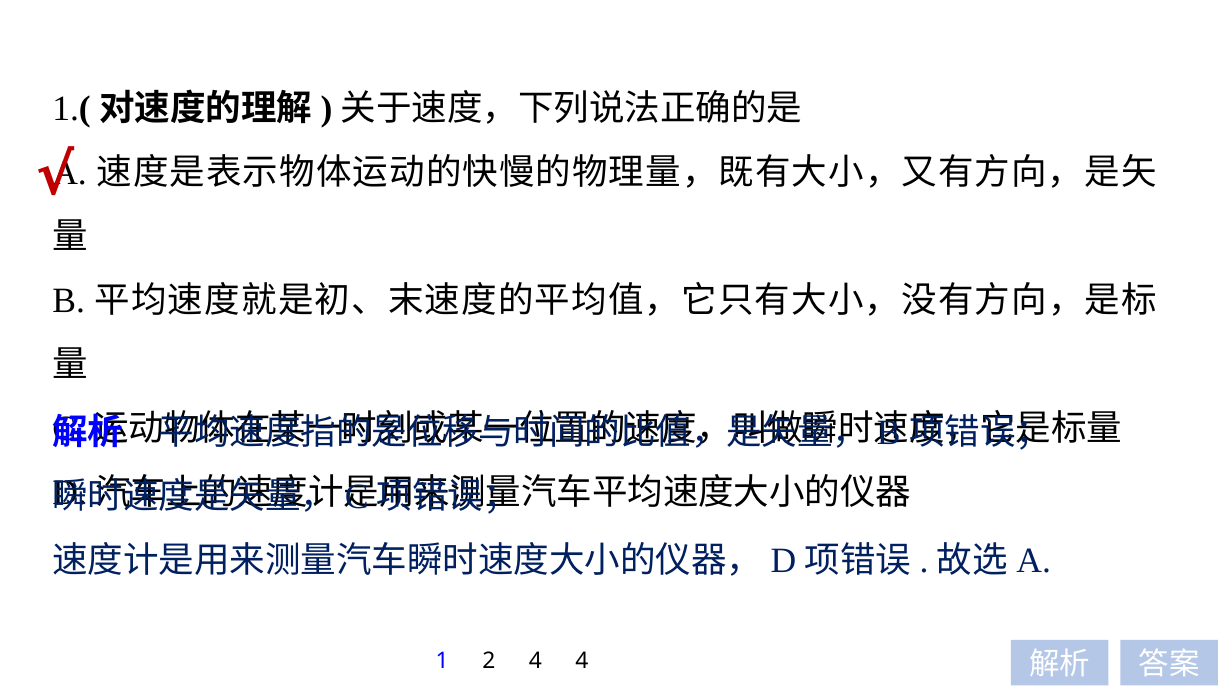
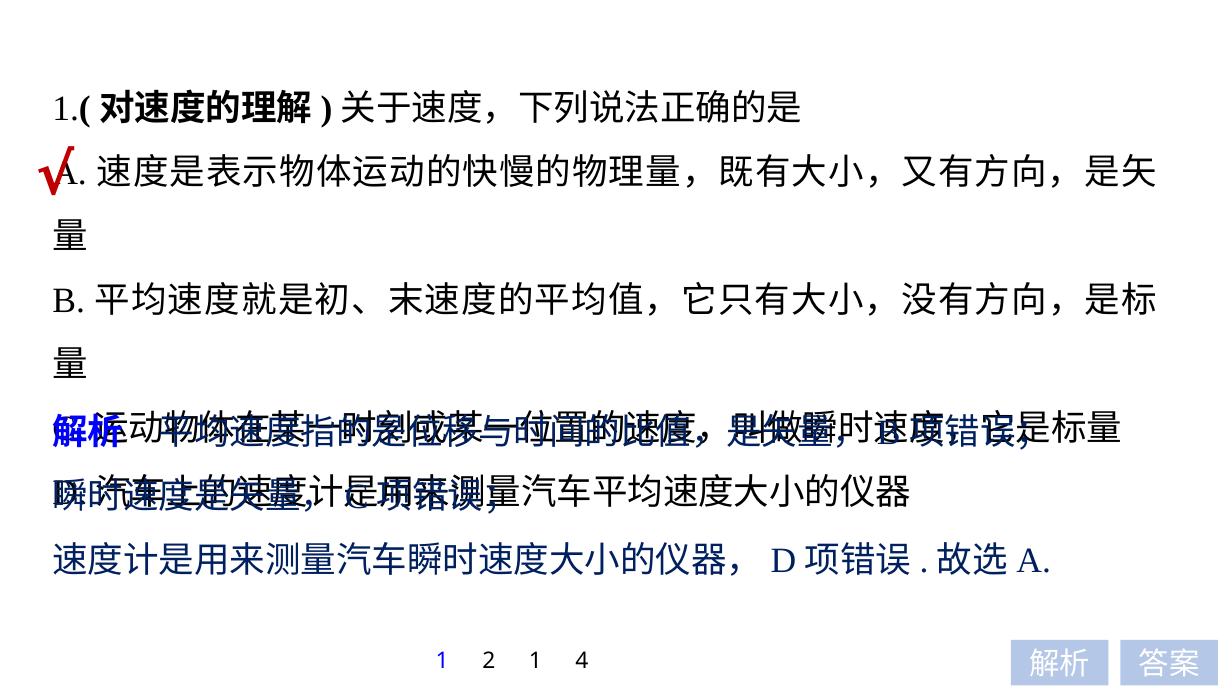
2 4: 4 -> 1
